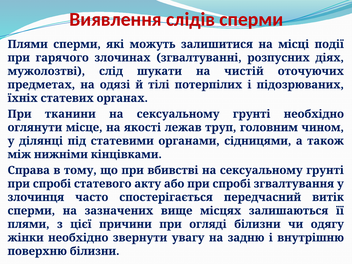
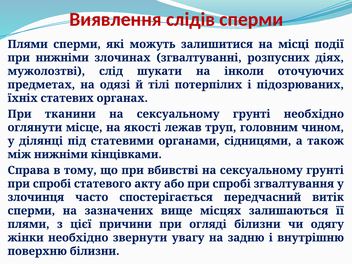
при гарячого: гарячого -> нижніми
чистій: чистій -> інколи
